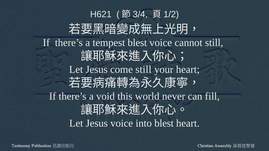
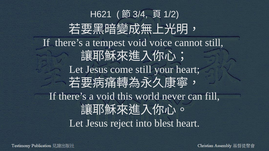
tempest blest: blest -> void
Jesus voice: voice -> reject
